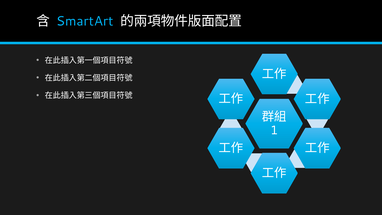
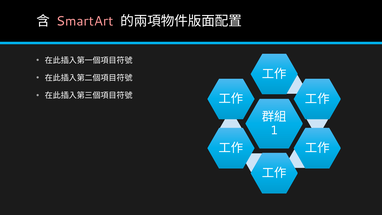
SmartArt colour: light blue -> pink
